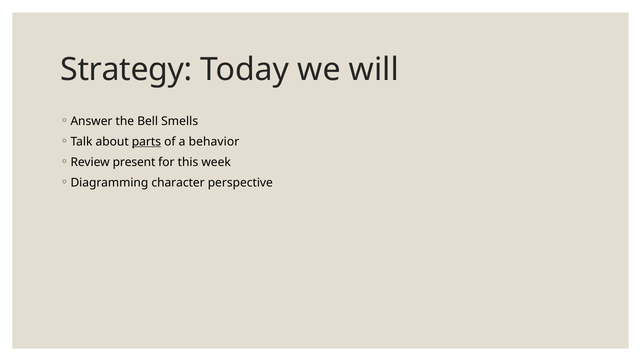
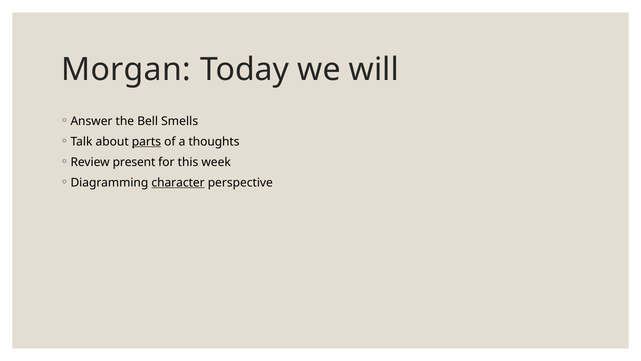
Strategy: Strategy -> Morgan
behavior: behavior -> thoughts
character underline: none -> present
